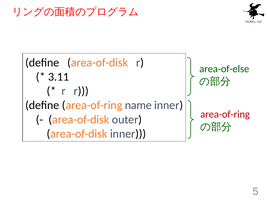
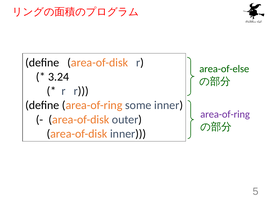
3.11: 3.11 -> 3.24
name: name -> some
area-of-ring at (225, 114) colour: red -> purple
